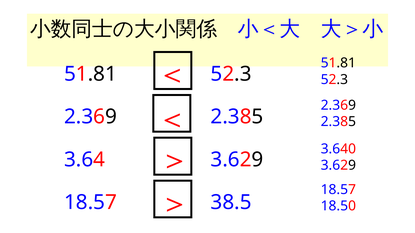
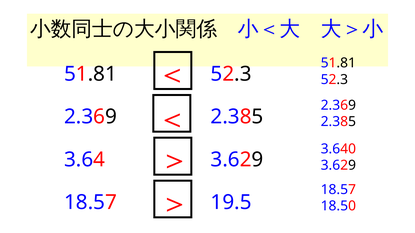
38.5: 38.5 -> 19.5
